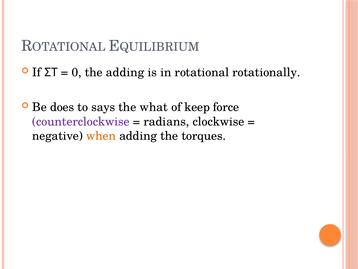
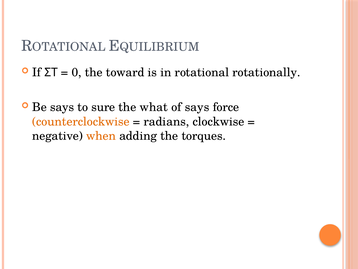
the adding: adding -> toward
Be does: does -> says
says: says -> sure
of keep: keep -> says
counterclockwise colour: purple -> orange
